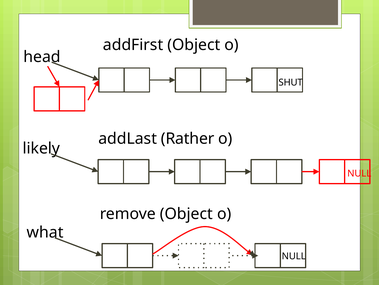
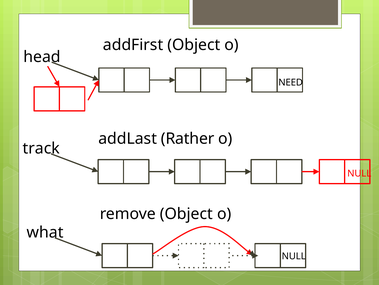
SHUT: SHUT -> NEED
likely: likely -> track
